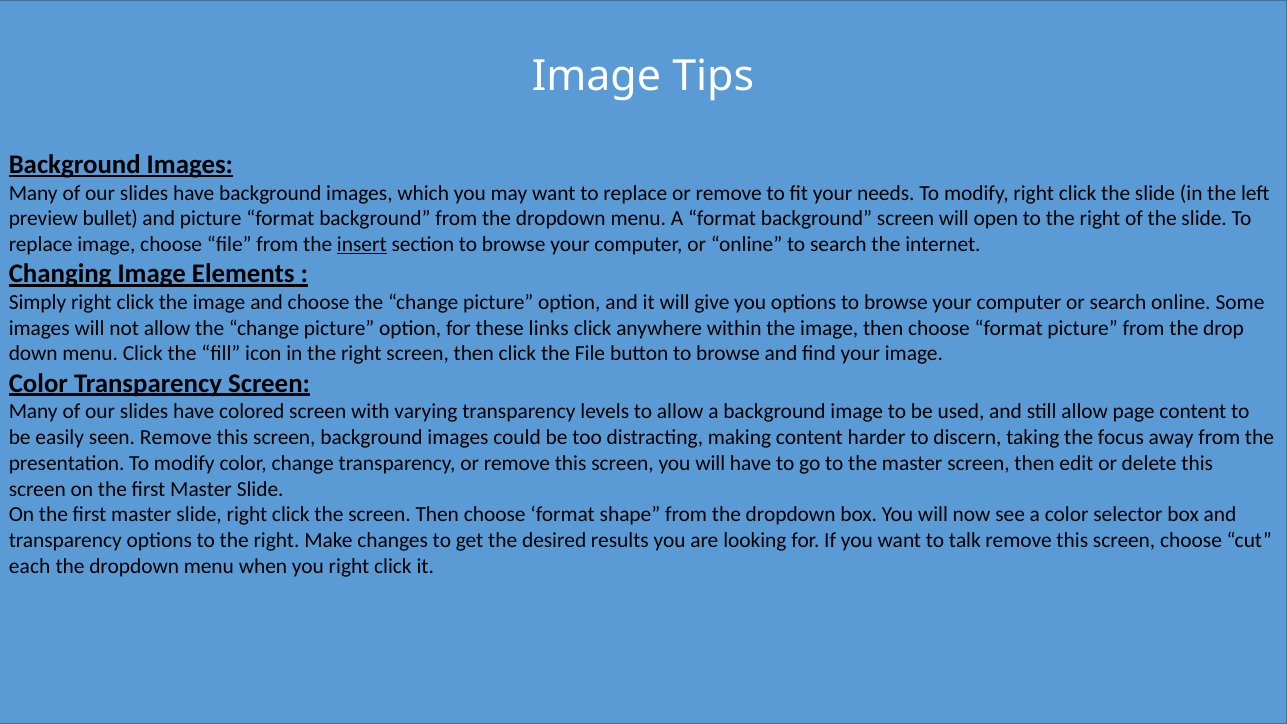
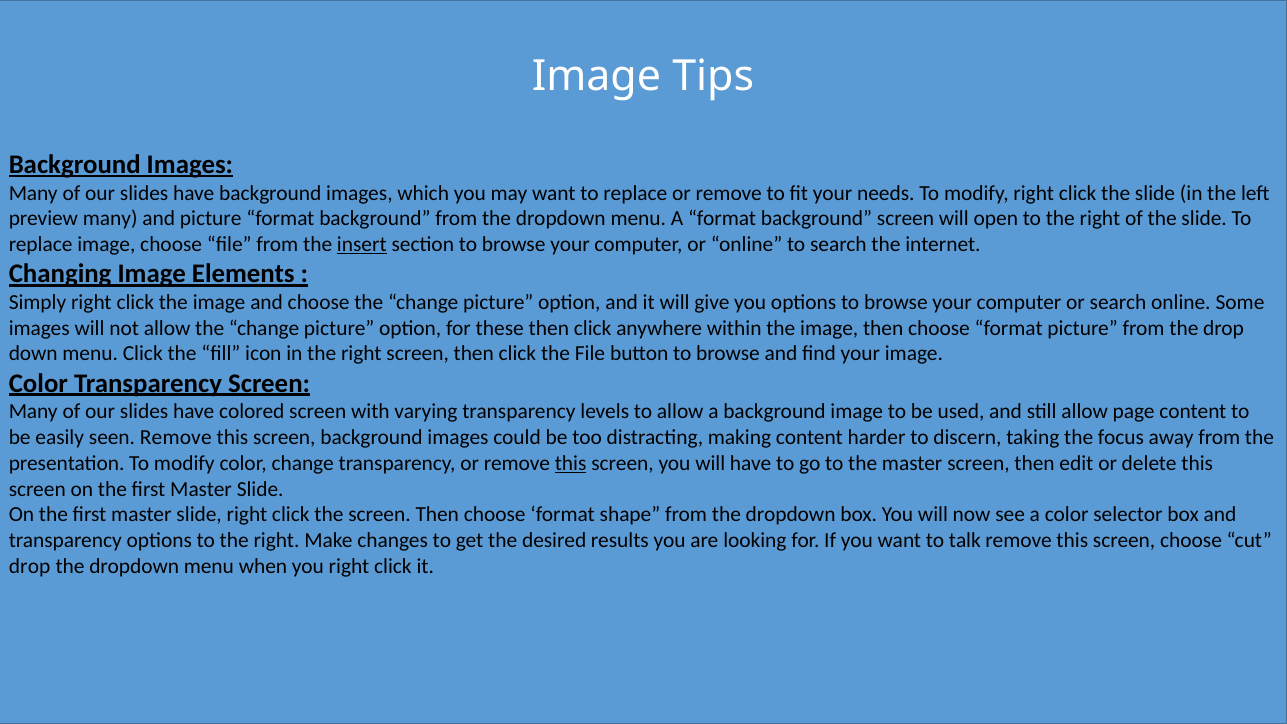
preview bullet: bullet -> many
these links: links -> then
this at (571, 463) underline: none -> present
each at (30, 566): each -> drop
